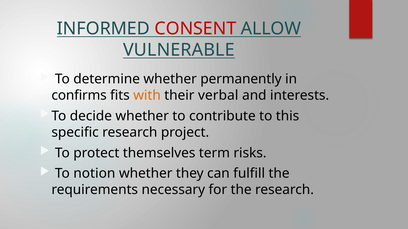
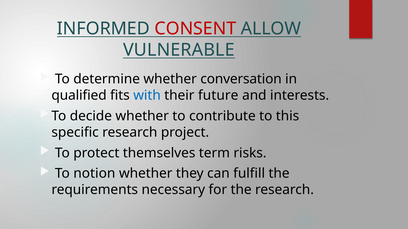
permanently: permanently -> conversation
confirms: confirms -> qualified
with colour: orange -> blue
verbal: verbal -> future
